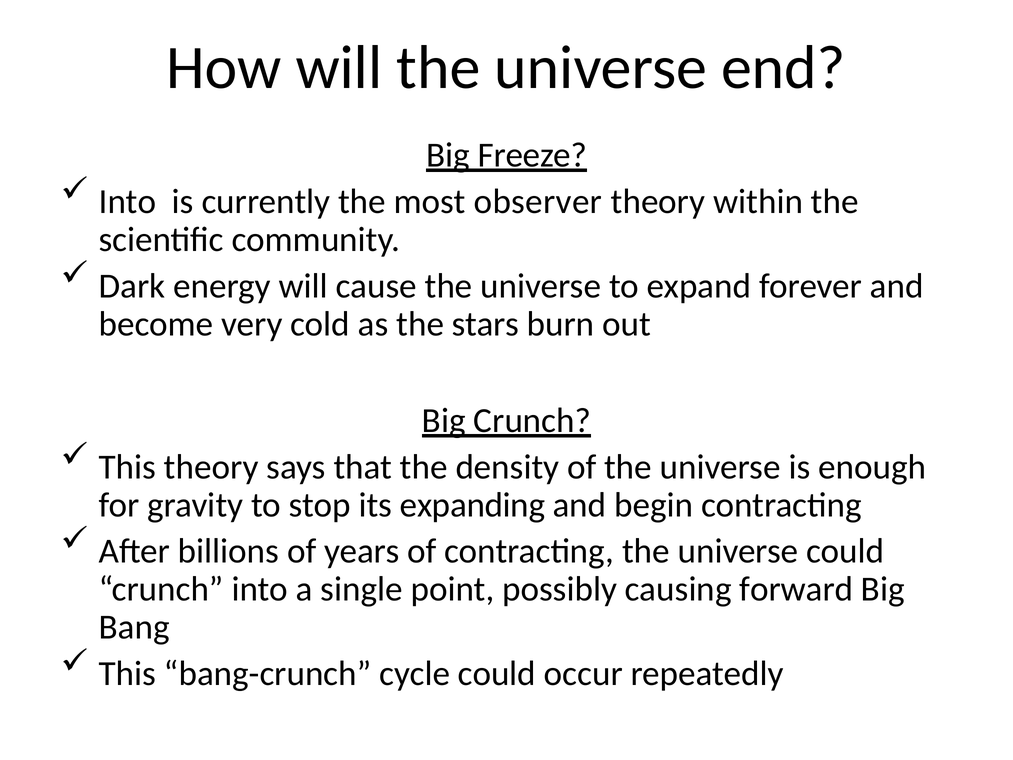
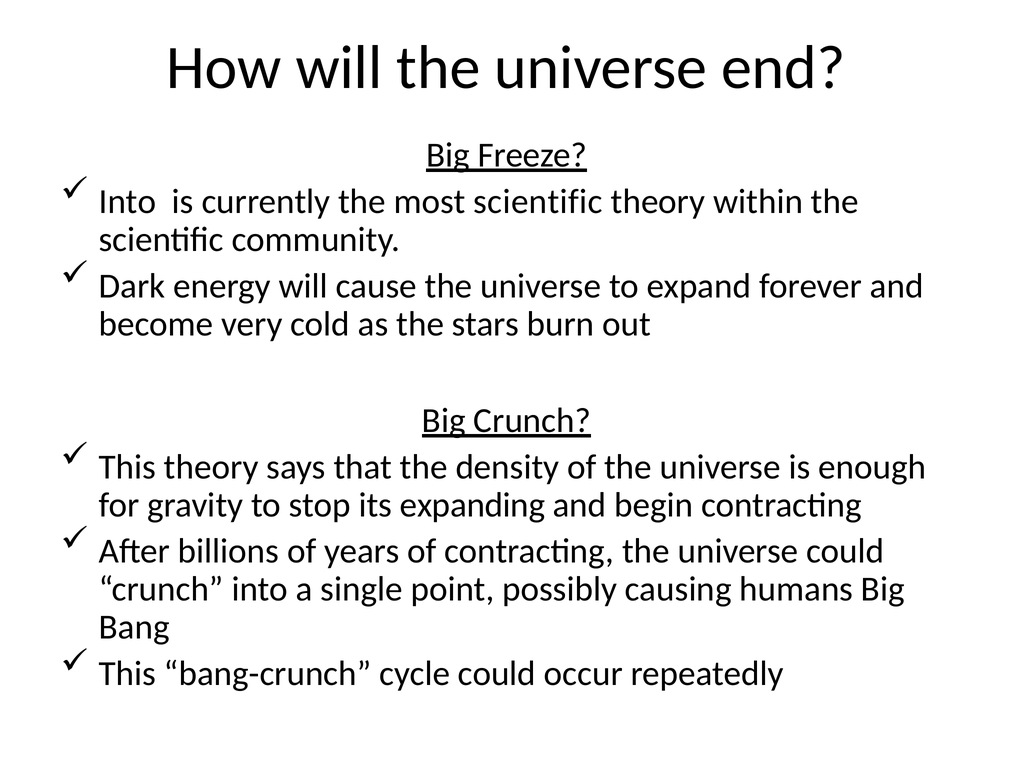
most observer: observer -> scientific
forward: forward -> humans
